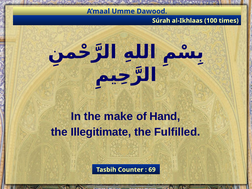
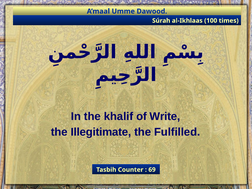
make: make -> khalif
Hand: Hand -> Write
